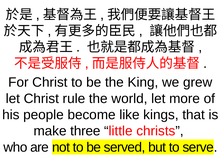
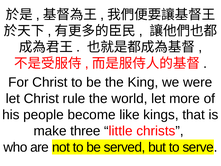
grew: grew -> were
